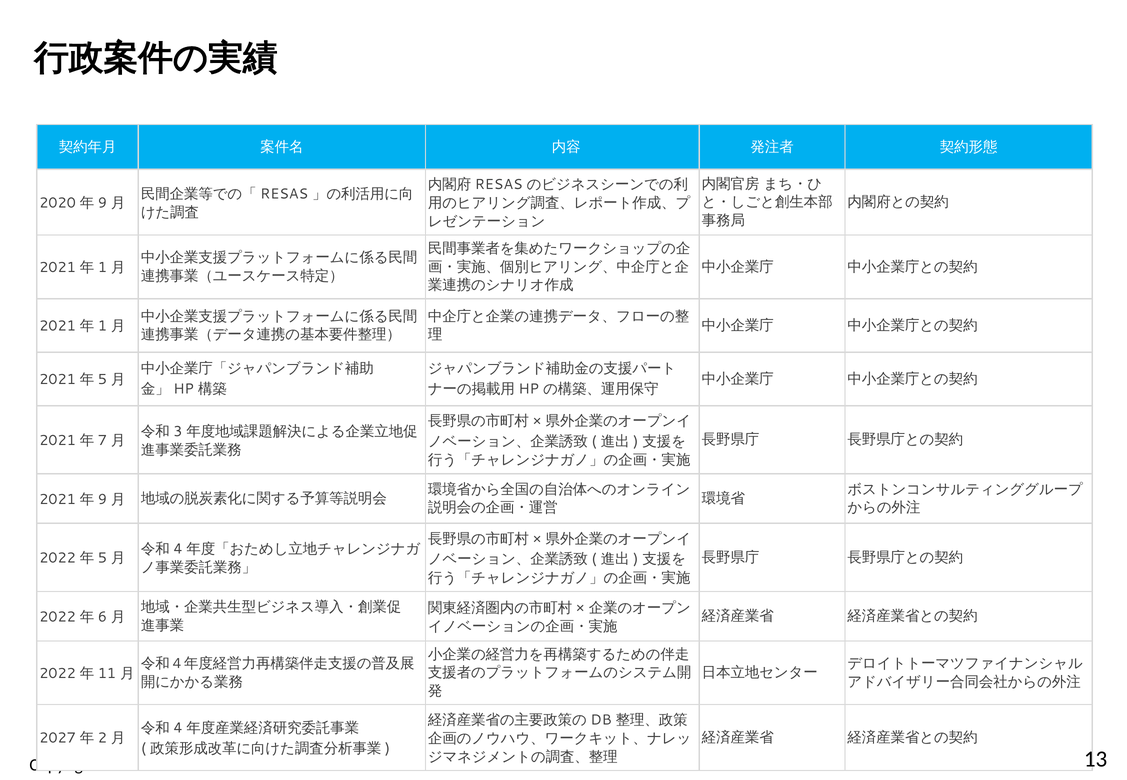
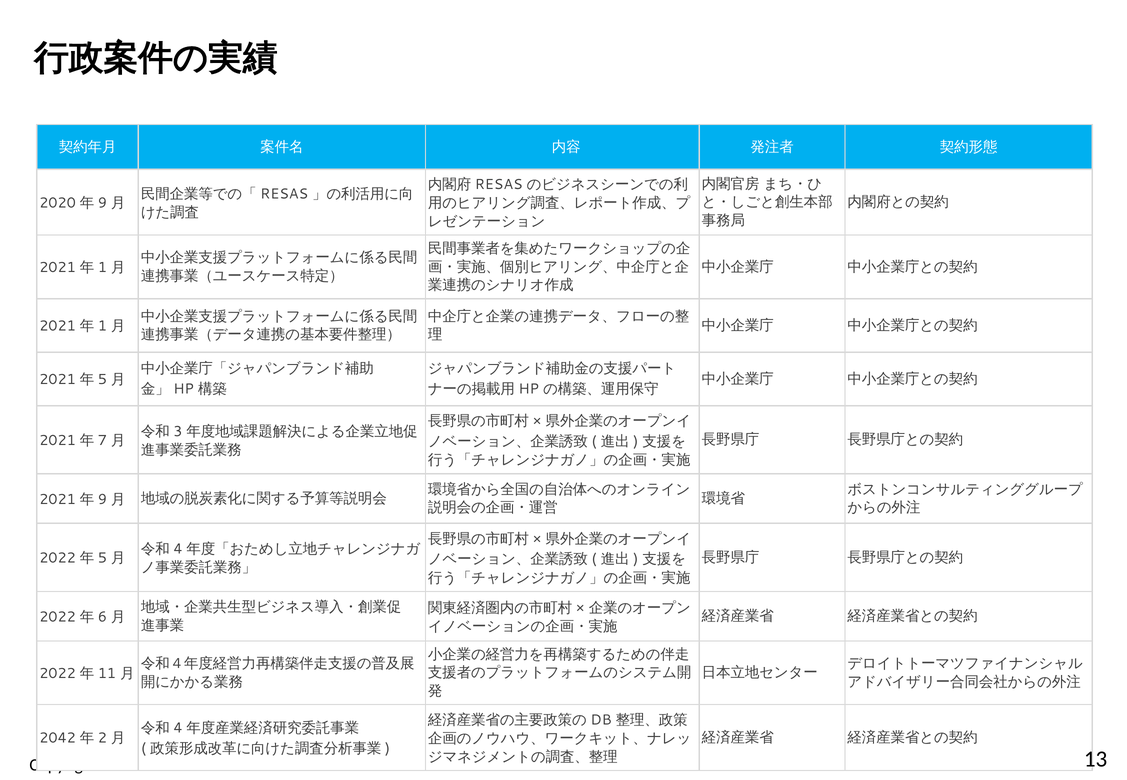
2027: 2027 -> 2042
